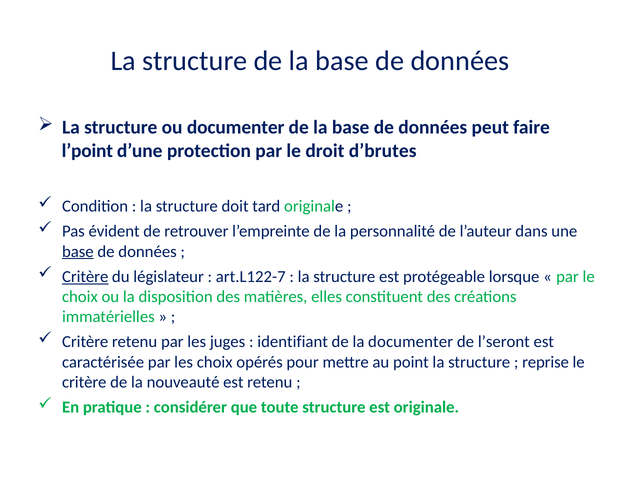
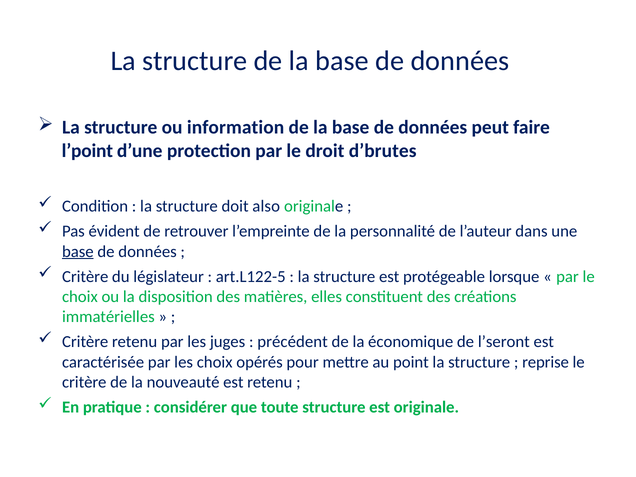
ou documenter: documenter -> information
tard: tard -> also
Critère at (85, 277) underline: present -> none
art.L122-7: art.L122-7 -> art.L122-5
identifiant: identifiant -> précédent
la documenter: documenter -> économique
